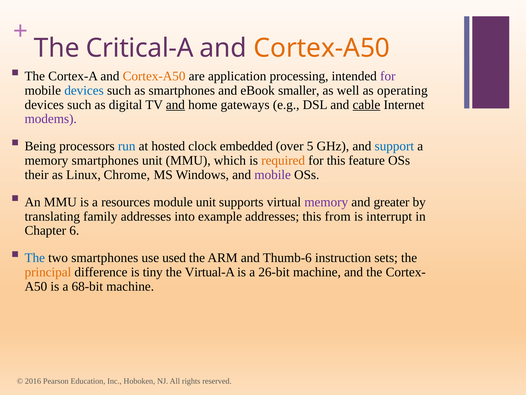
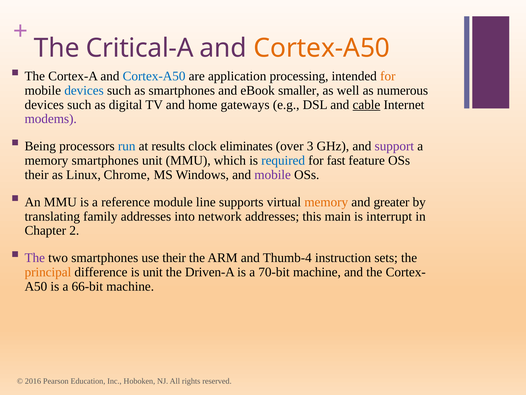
Cortex-A50 at (154, 76) colour: orange -> blue
for at (388, 76) colour: purple -> orange
operating: operating -> numerous
and at (175, 105) underline: present -> none
hosted: hosted -> results
embedded: embedded -> eliminates
5: 5 -> 3
support colour: blue -> purple
required colour: orange -> blue
for this: this -> fast
resources: resources -> reference
module unit: unit -> line
memory at (326, 202) colour: purple -> orange
example: example -> network
from: from -> main
6: 6 -> 2
The at (35, 258) colour: blue -> purple
use used: used -> their
Thumb-6: Thumb-6 -> Thumb-4
is tiny: tiny -> unit
Virtual-A: Virtual-A -> Driven-A
26-bit: 26-bit -> 70-bit
68-bit: 68-bit -> 66-bit
